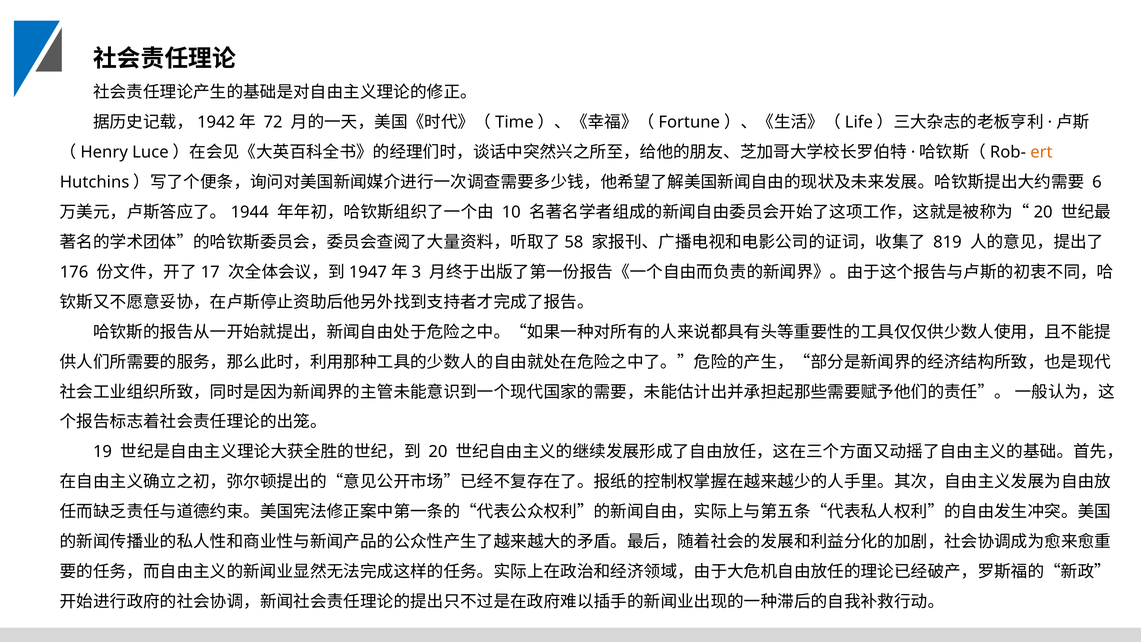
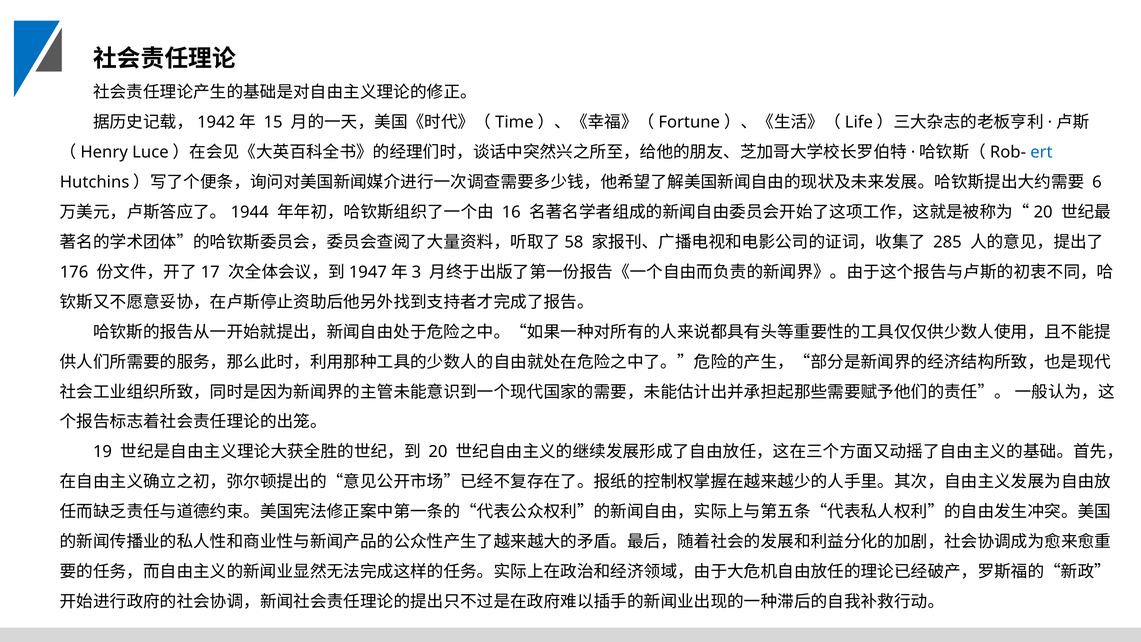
72: 72 -> 15
ert colour: orange -> blue
10: 10 -> 16
819: 819 -> 285
